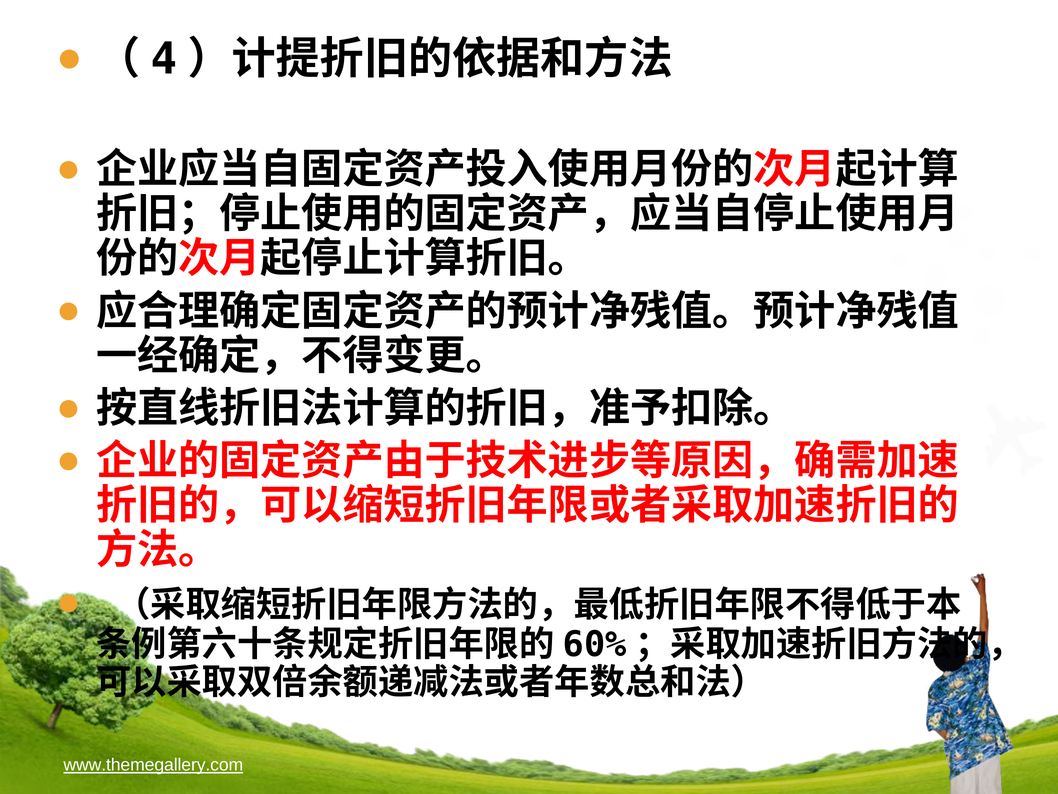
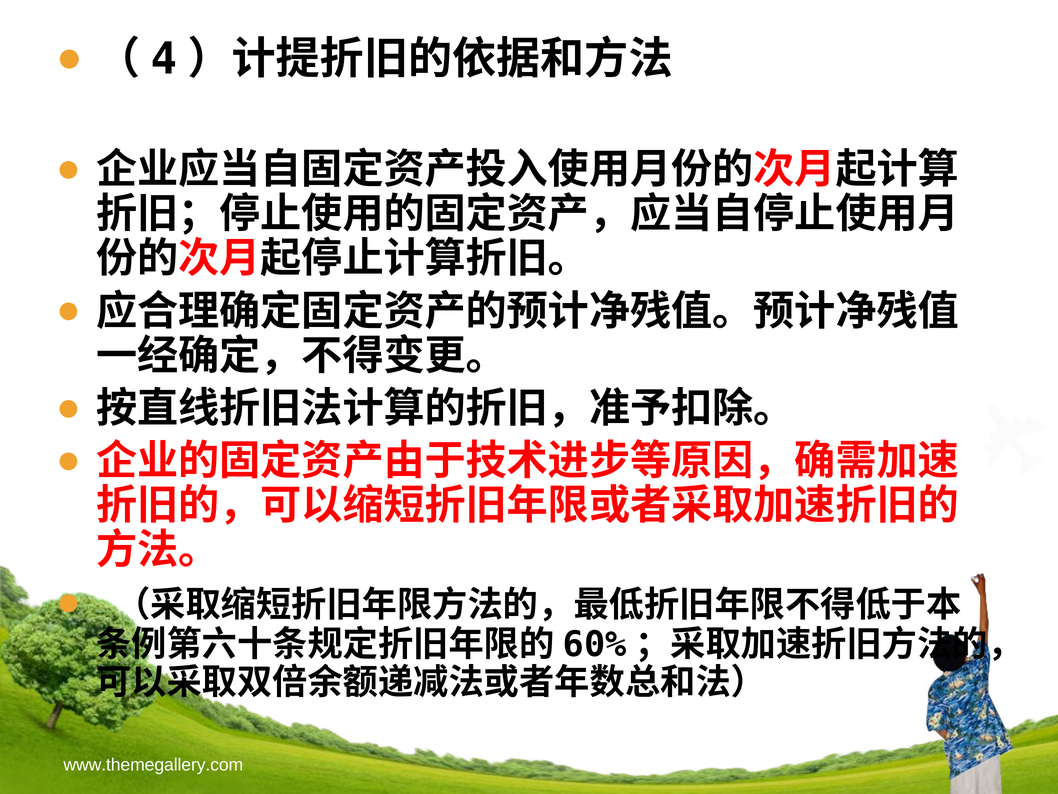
www.themegallery.com underline: present -> none
